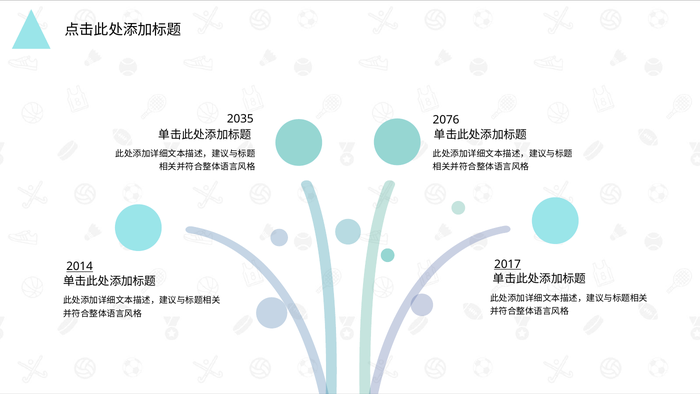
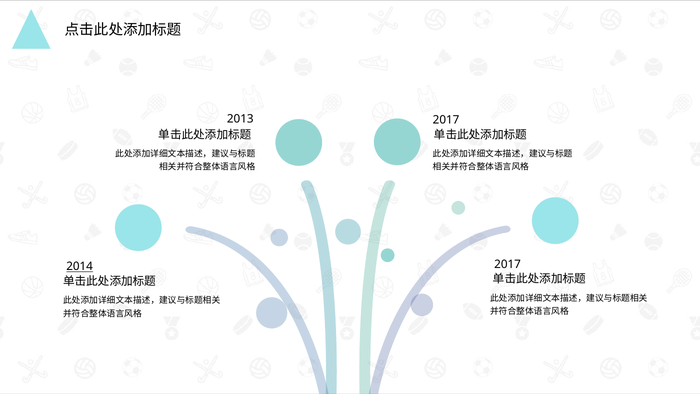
2035: 2035 -> 2013
2076 at (446, 120): 2076 -> 2017
2017 at (508, 264) underline: present -> none
